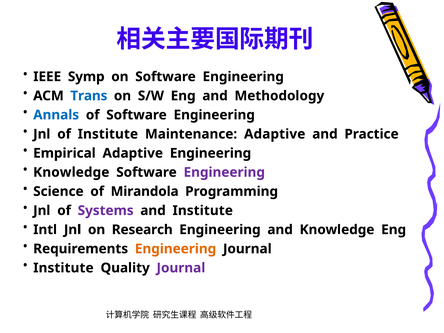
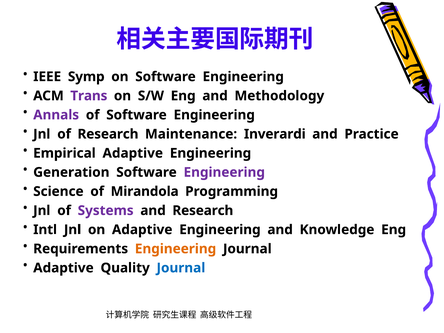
Trans colour: blue -> purple
Annals colour: blue -> purple
of Institute: Institute -> Research
Maintenance Adaptive: Adaptive -> Inverardi
Knowledge at (71, 172): Knowledge -> Generation
and Institute: Institute -> Research
on Research: Research -> Adaptive
Institute at (63, 268): Institute -> Adaptive
Journal at (181, 268) colour: purple -> blue
